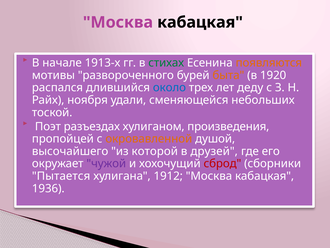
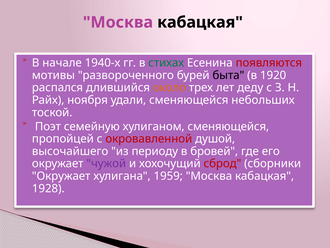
1913-х: 1913-х -> 1940-х
появляются colour: orange -> red
быта colour: orange -> black
около colour: blue -> orange
разъездах: разъездах -> семейную
хулиганом произведения: произведения -> сменяющейся
окровавленной colour: orange -> red
которой: которой -> периоду
друзей: друзей -> бровей
Пытается at (61, 176): Пытается -> Окружает
1912: 1912 -> 1959
1936: 1936 -> 1928
